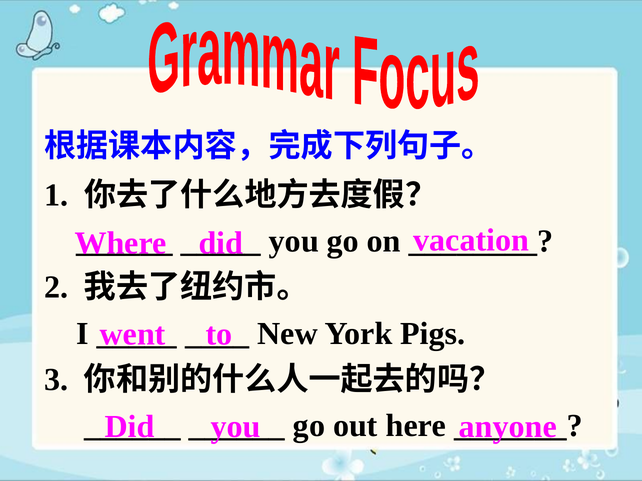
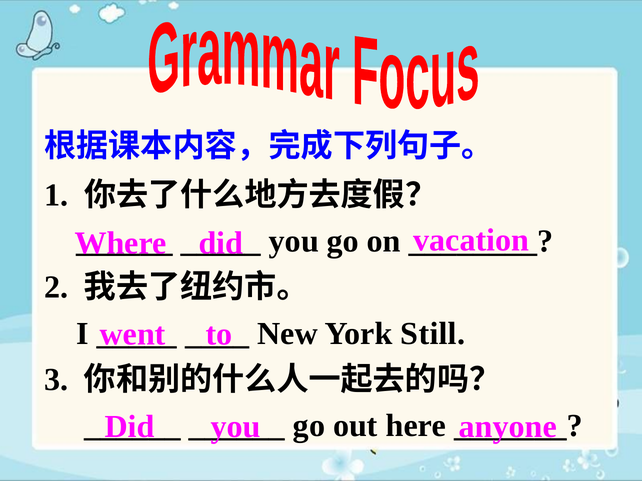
Pigs: Pigs -> Still
